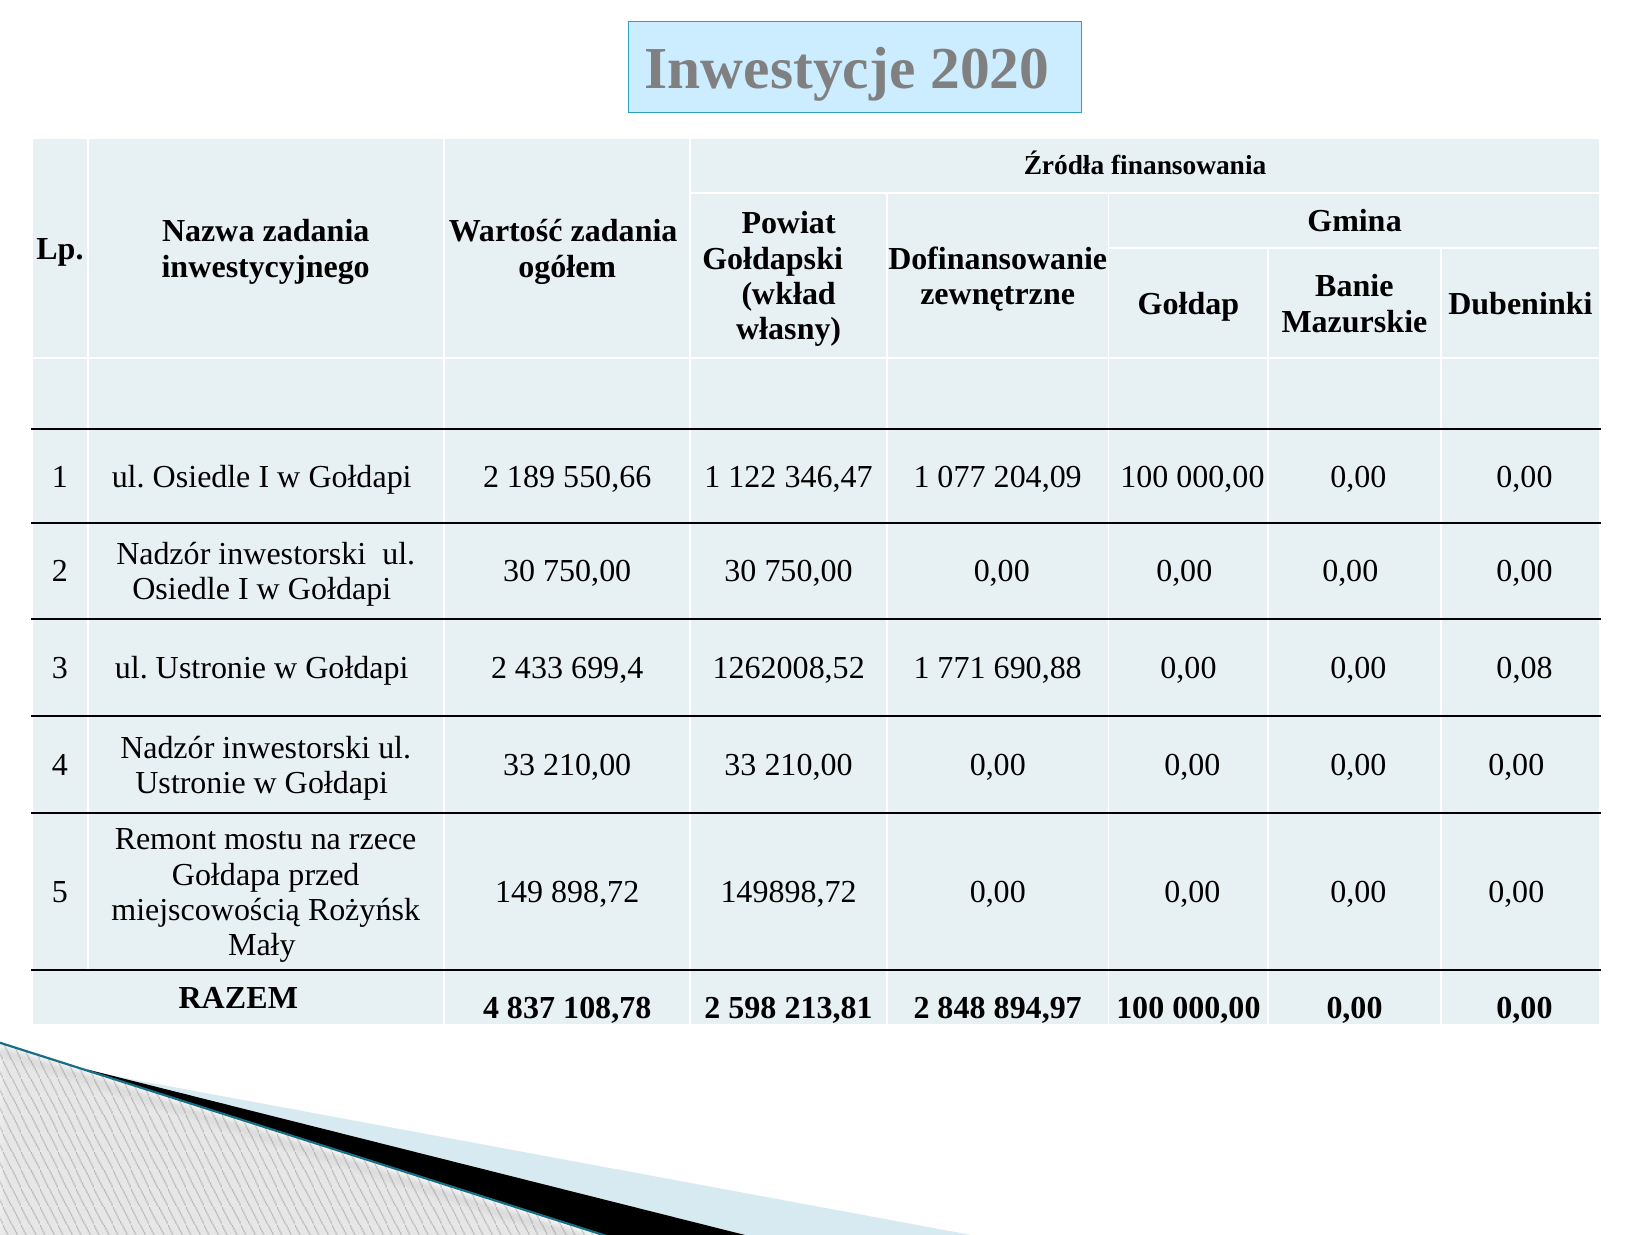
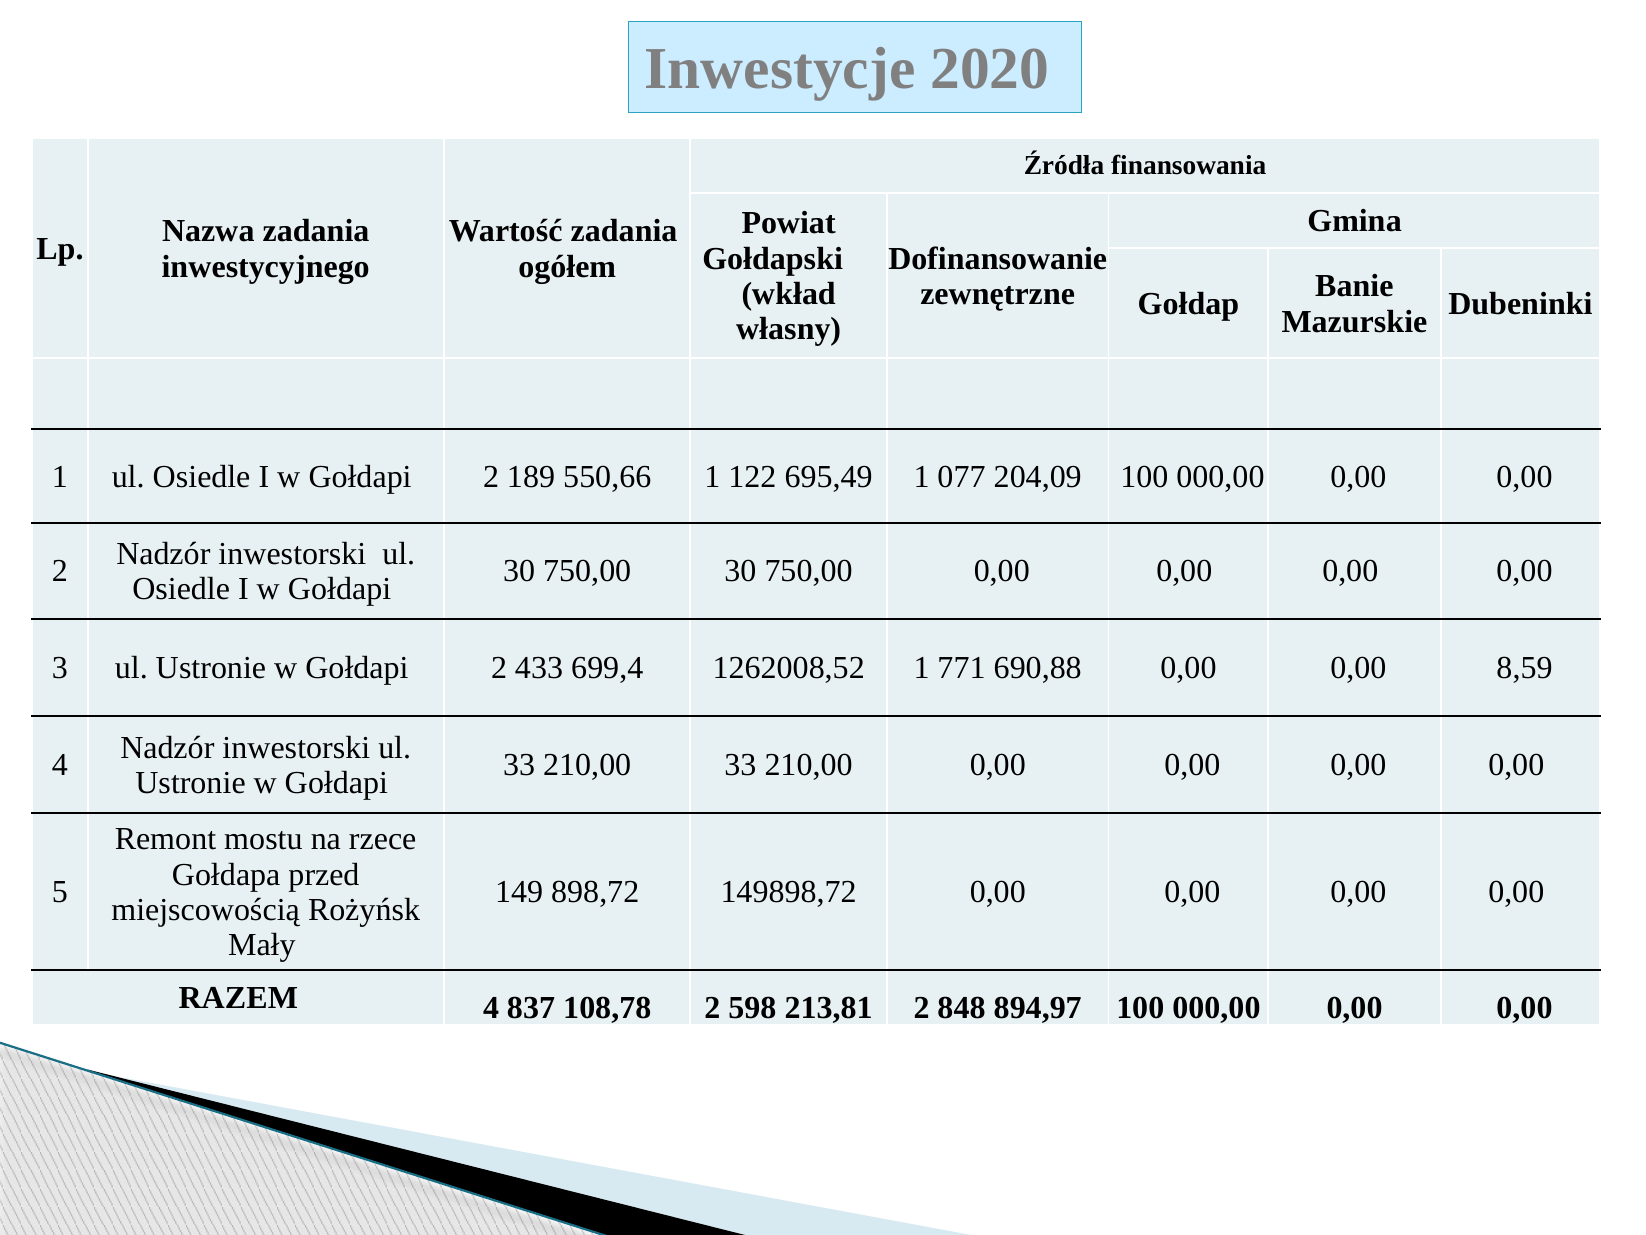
346,47: 346,47 -> 695,49
0,08: 0,08 -> 8,59
